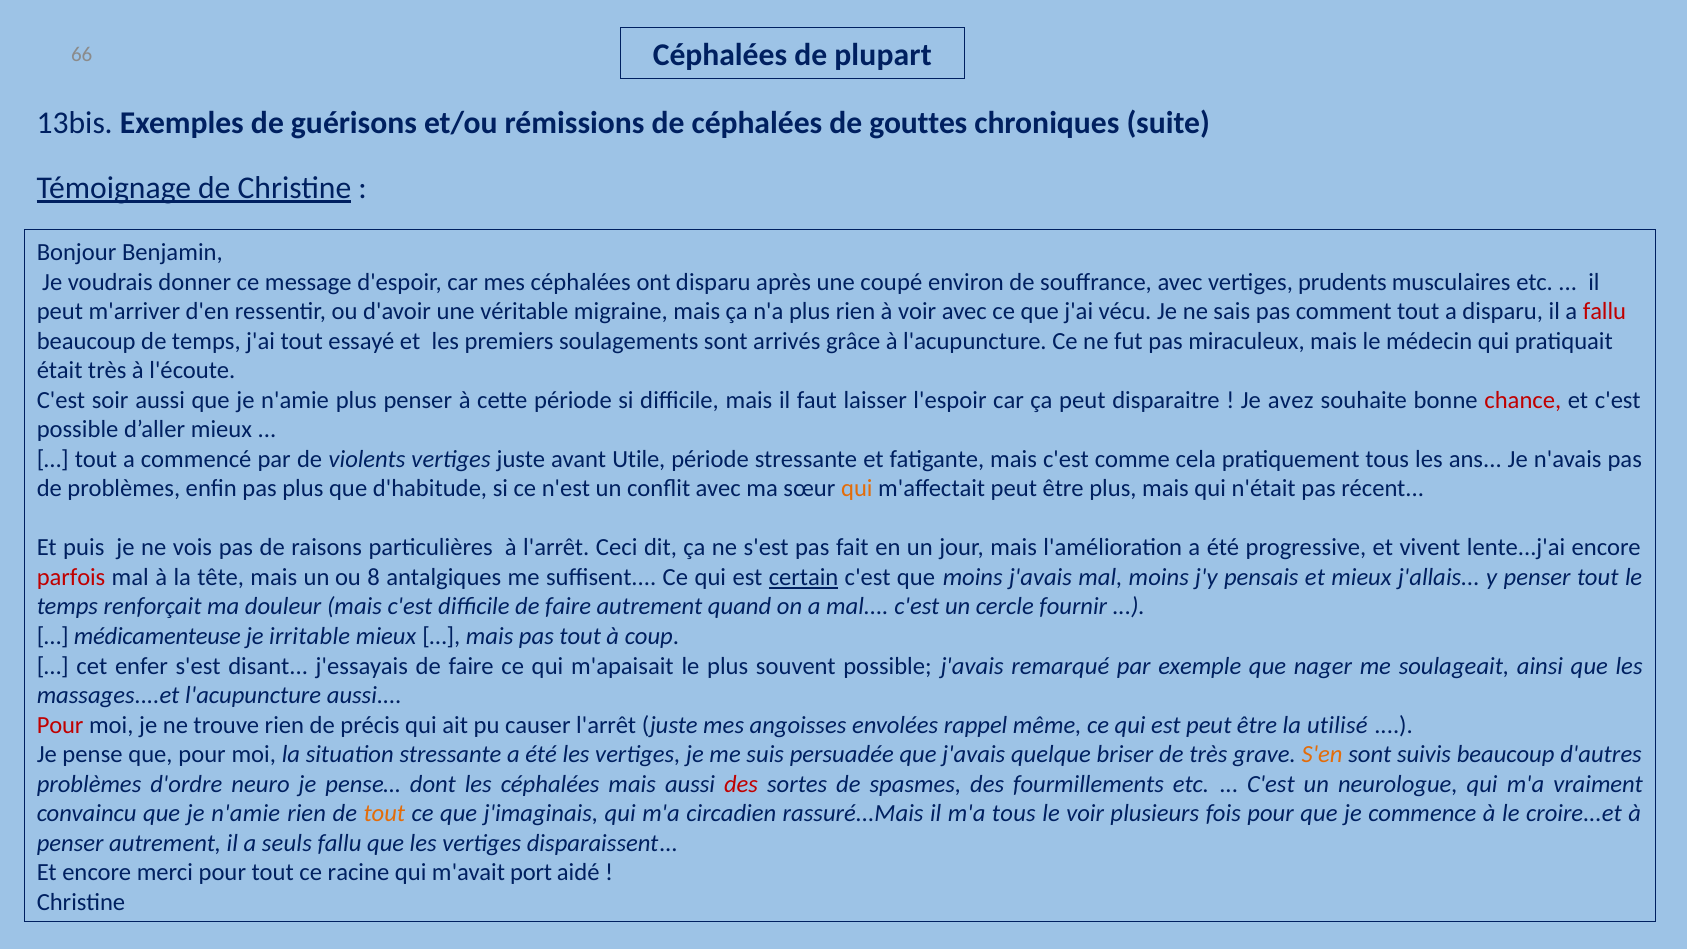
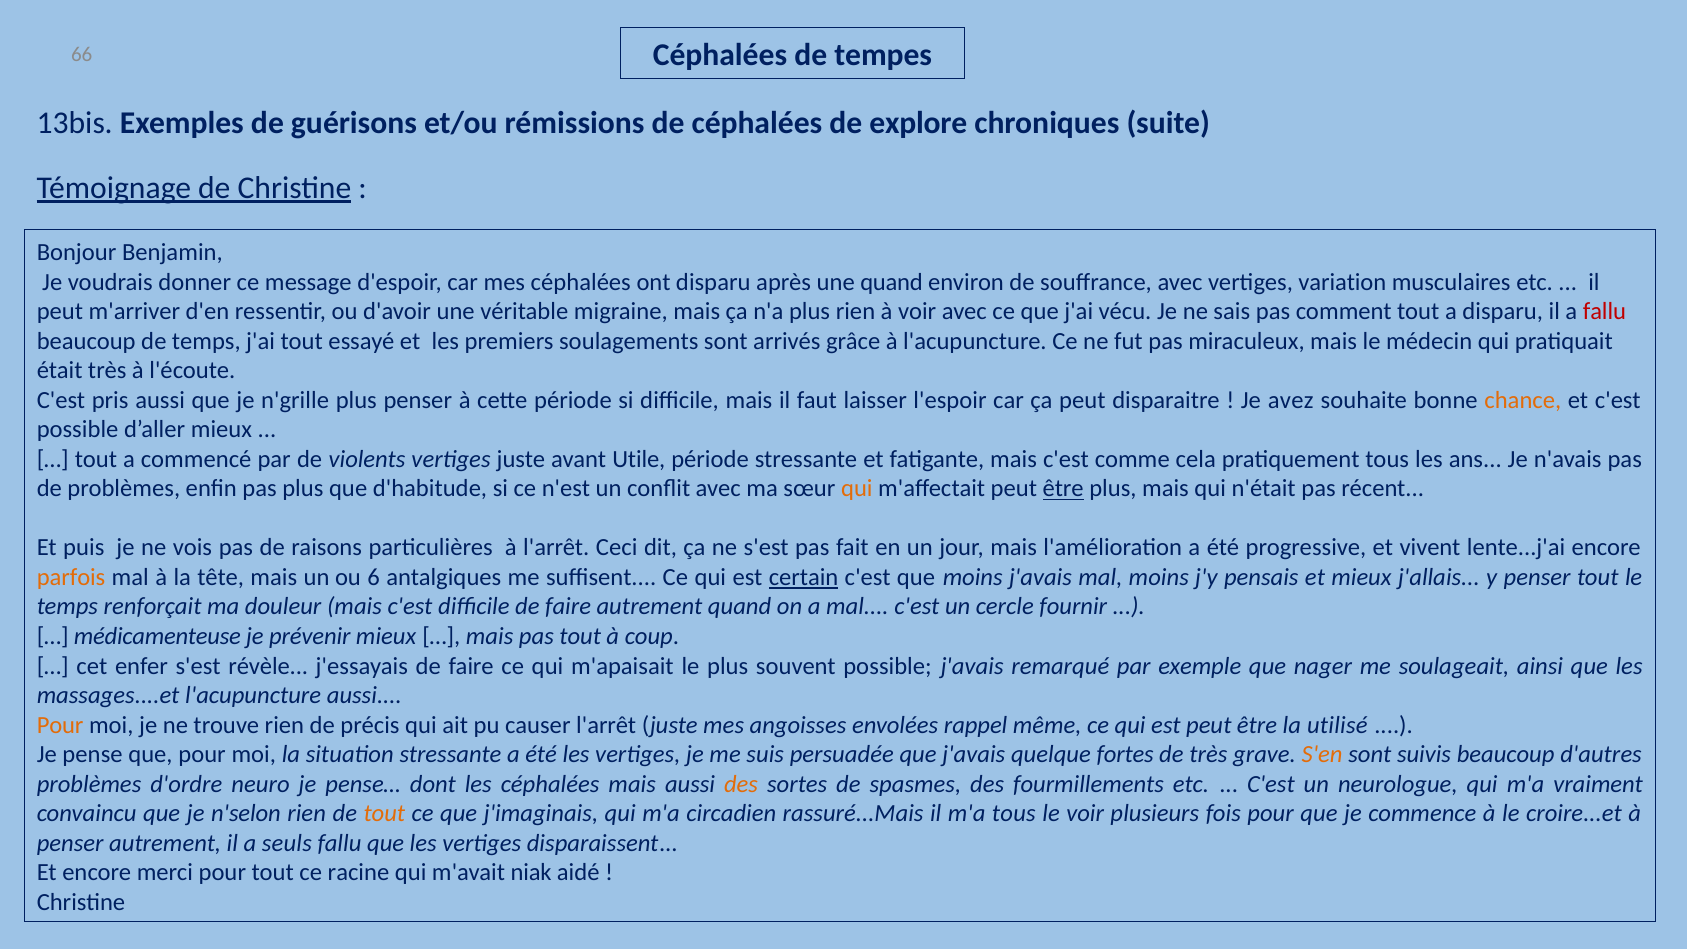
plupart: plupart -> tempes
gouttes: gouttes -> explore
une coupé: coupé -> quand
prudents: prudents -> variation
soir: soir -> pris
aussi que je n'amie: n'amie -> n'grille
chance colour: red -> orange
être at (1063, 489) underline: none -> present
parfois colour: red -> orange
8: 8 -> 6
irritable: irritable -> prévenir
disant: disant -> révèle
Pour at (60, 725) colour: red -> orange
briser: briser -> fortes
des at (741, 784) colour: red -> orange
convaincu que je n'amie: n'amie -> n'selon
port: port -> niak
